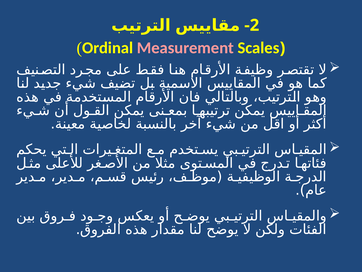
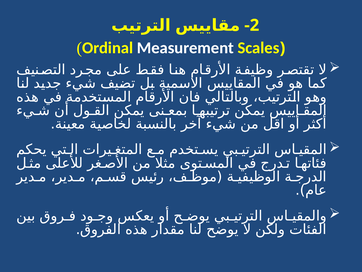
Measurement colour: pink -> white
